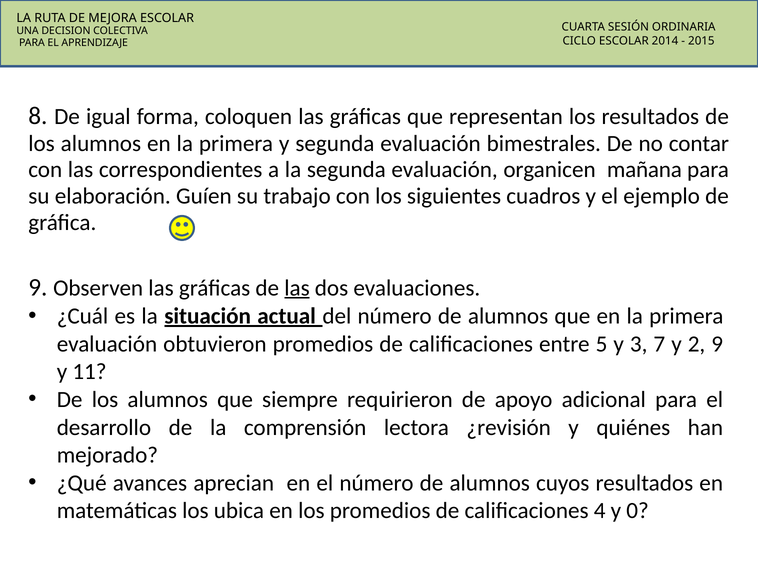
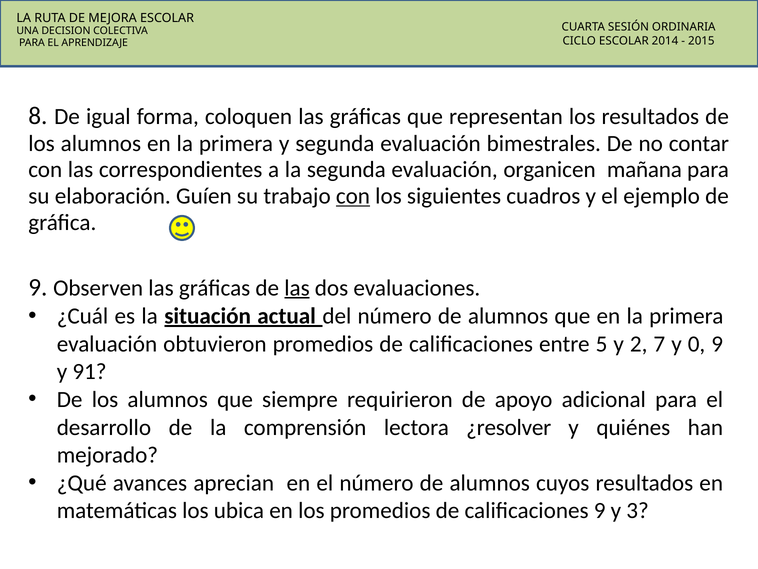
con at (353, 196) underline: none -> present
3: 3 -> 2
2: 2 -> 0
11: 11 -> 91
¿revisión: ¿revisión -> ¿resolver
calificaciones 4: 4 -> 9
0: 0 -> 3
